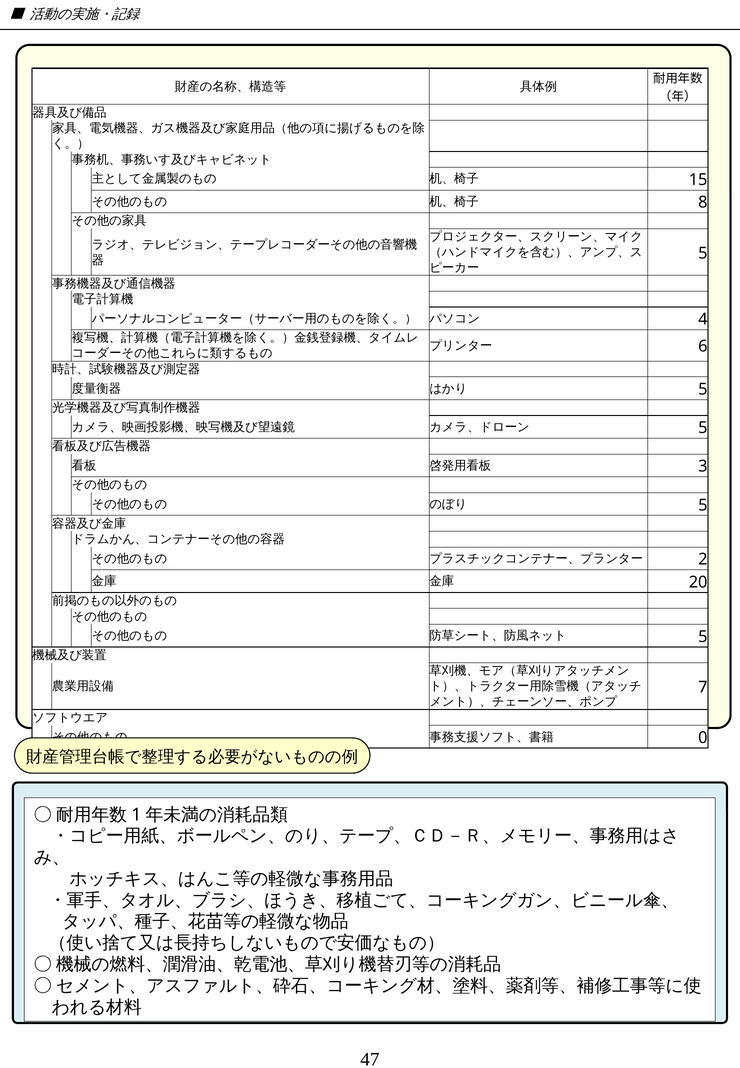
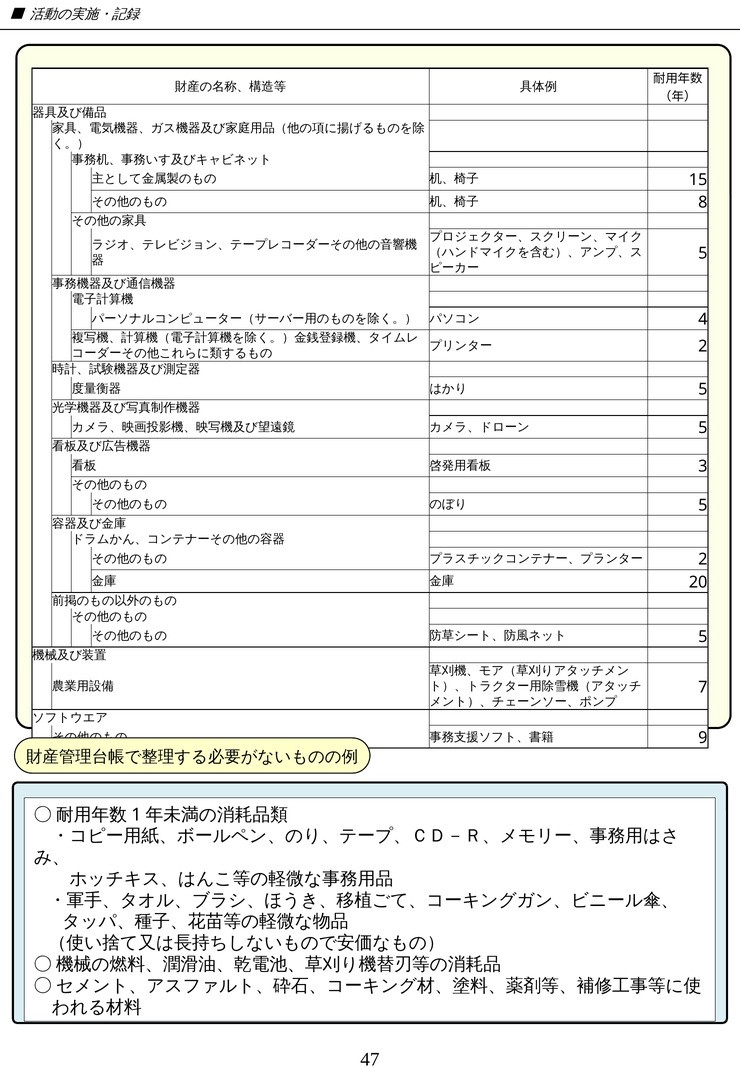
6 at (703, 347): 6 -> 2
0: 0 -> 9
